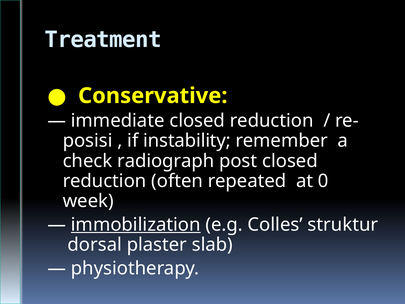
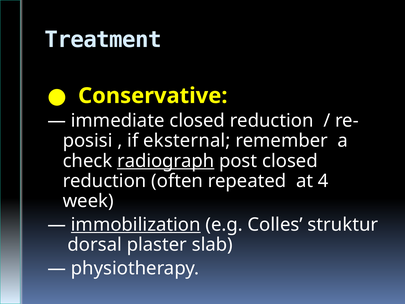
instability: instability -> eksternal
radiograph underline: none -> present
0: 0 -> 4
